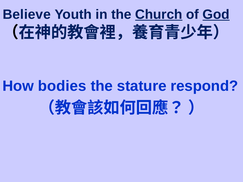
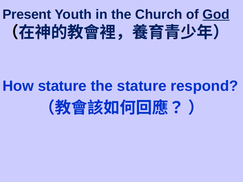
Believe: Believe -> Present
Church underline: present -> none
How bodies: bodies -> stature
